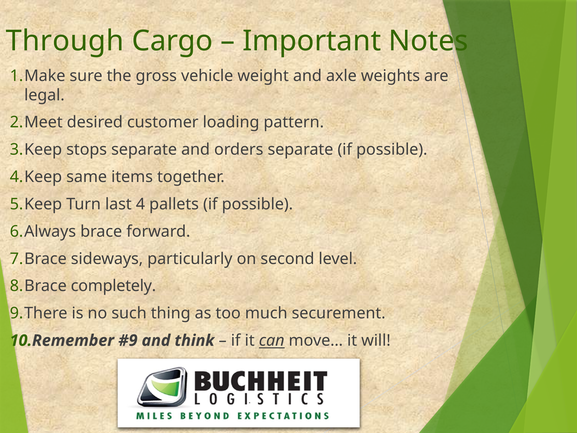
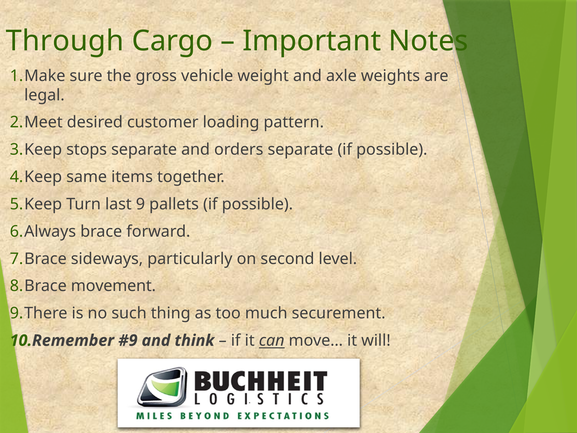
4: 4 -> 9
completely: completely -> movement
